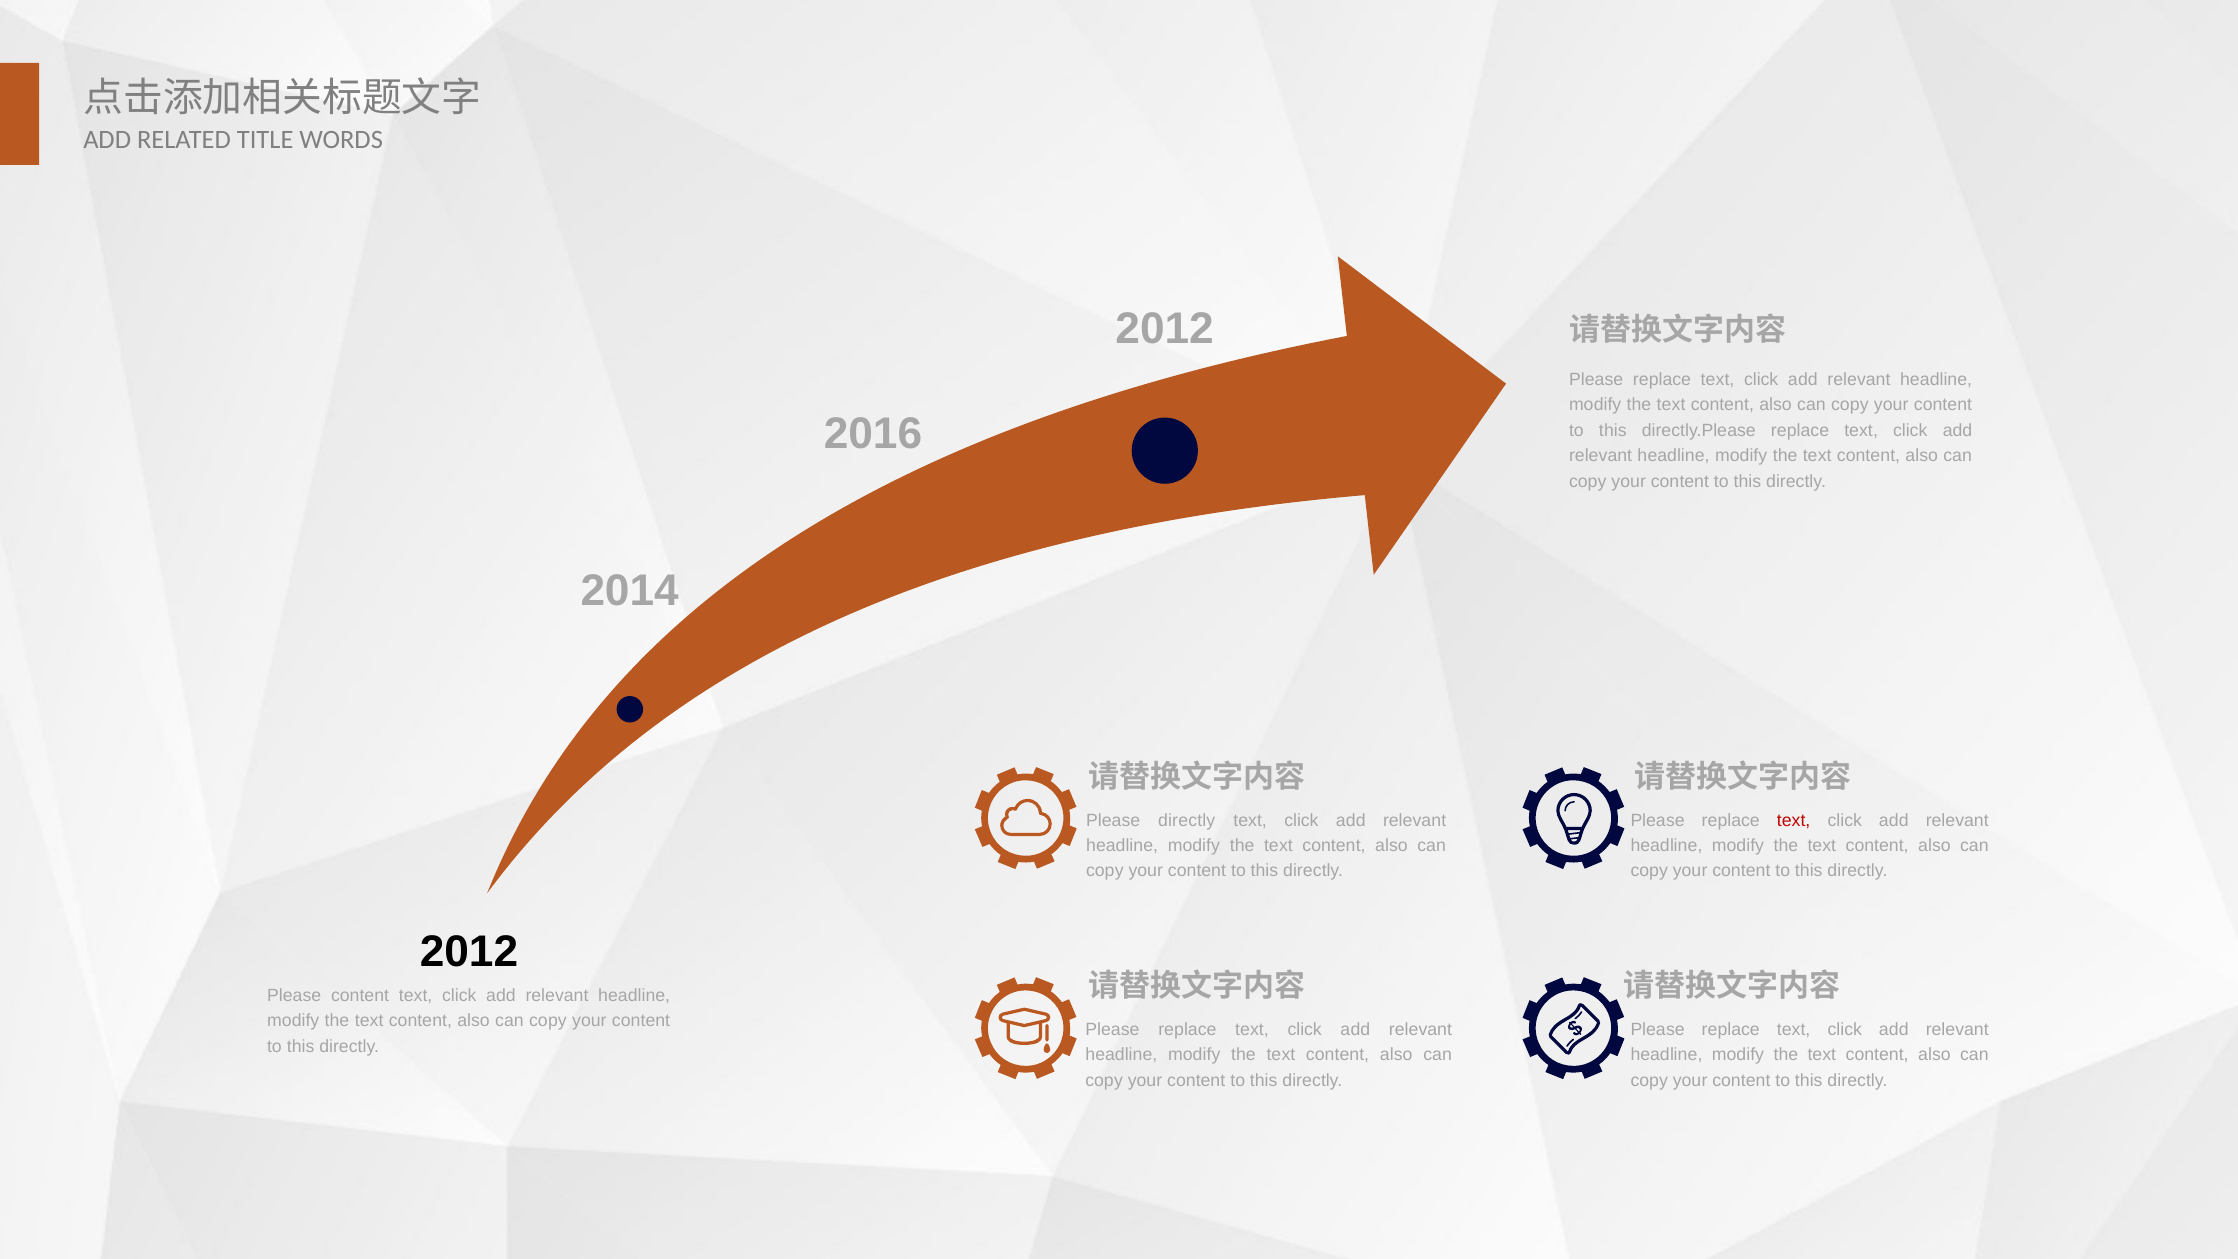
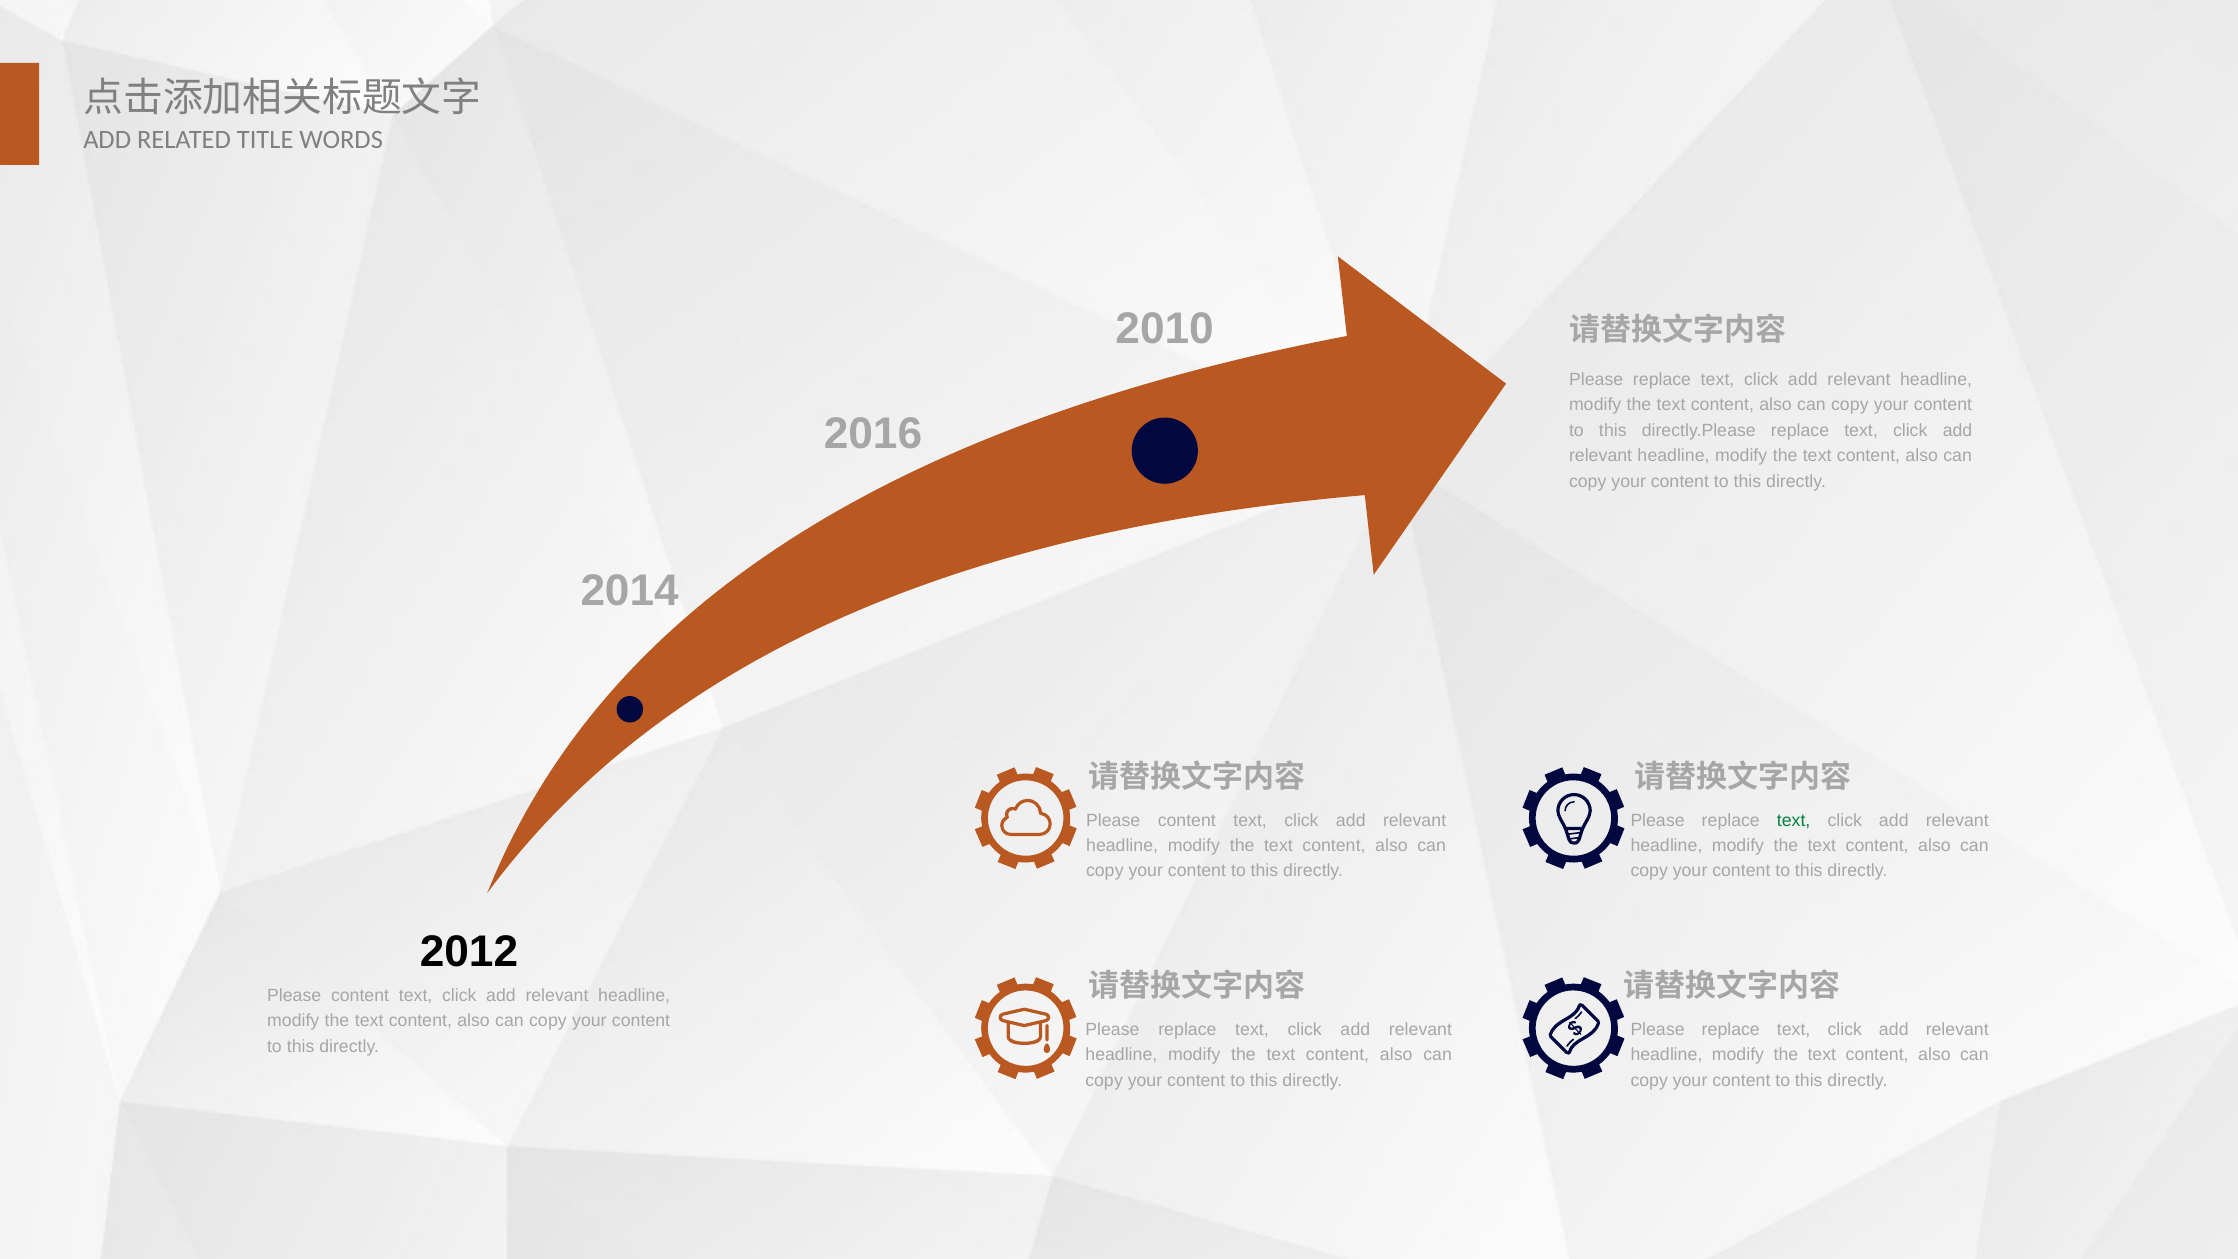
2012 at (1165, 328): 2012 -> 2010
directly at (1187, 820): directly -> content
text at (1794, 820) colour: red -> green
